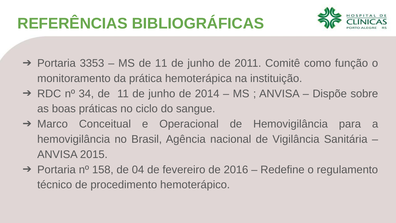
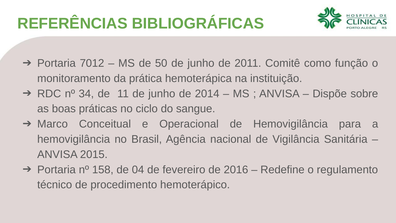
3353: 3353 -> 7012
MS de 11: 11 -> 50
